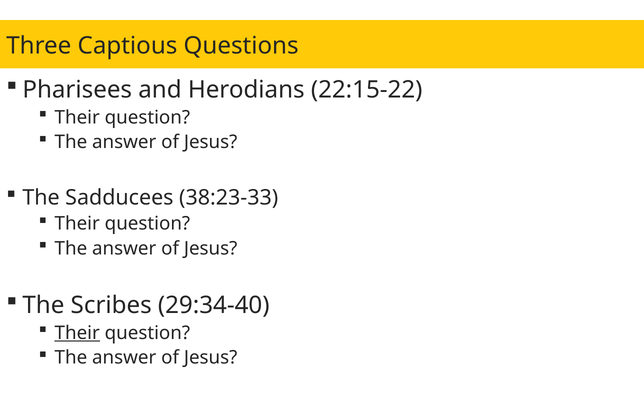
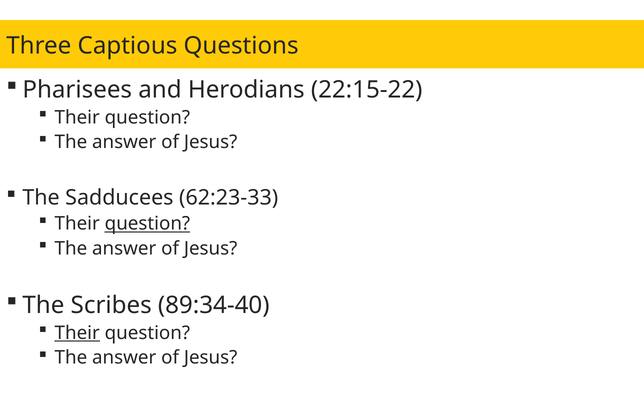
38:23-33: 38:23-33 -> 62:23-33
question at (147, 224) underline: none -> present
29:34-40: 29:34-40 -> 89:34-40
